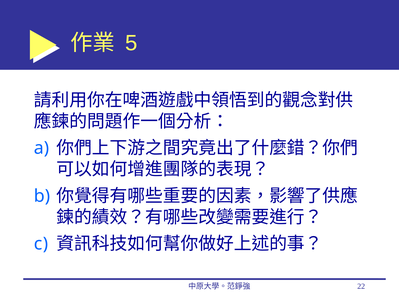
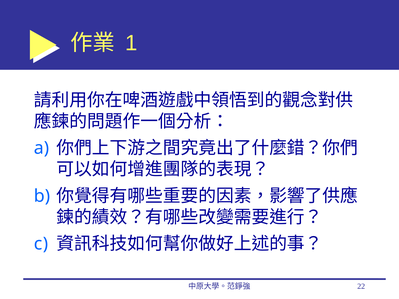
5: 5 -> 1
